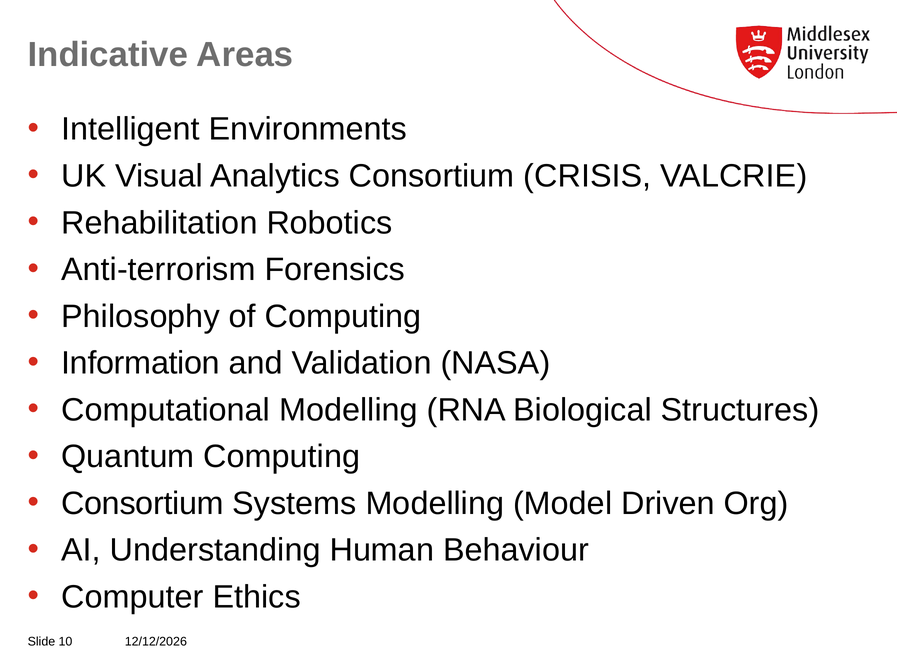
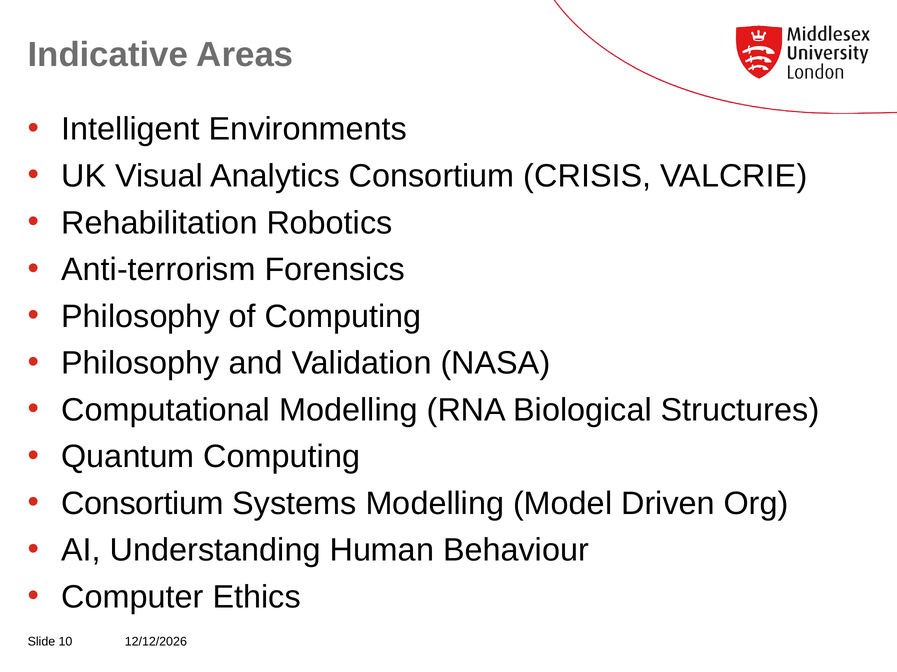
Information at (141, 364): Information -> Philosophy
